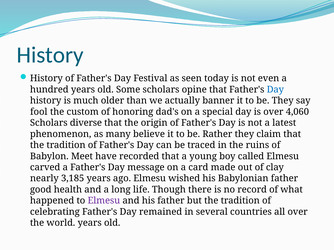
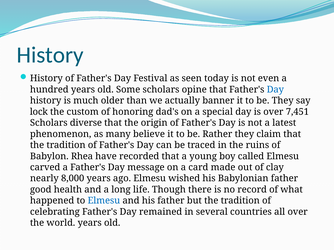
fool: fool -> lock
4,060: 4,060 -> 7,451
Meet: Meet -> Rhea
3,185: 3,185 -> 8,000
Elmesu at (104, 201) colour: purple -> blue
